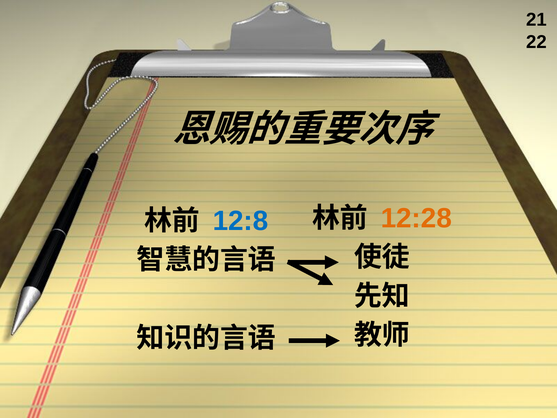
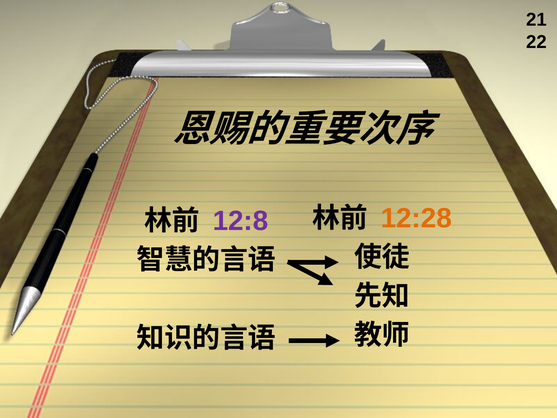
12:8 colour: blue -> purple
